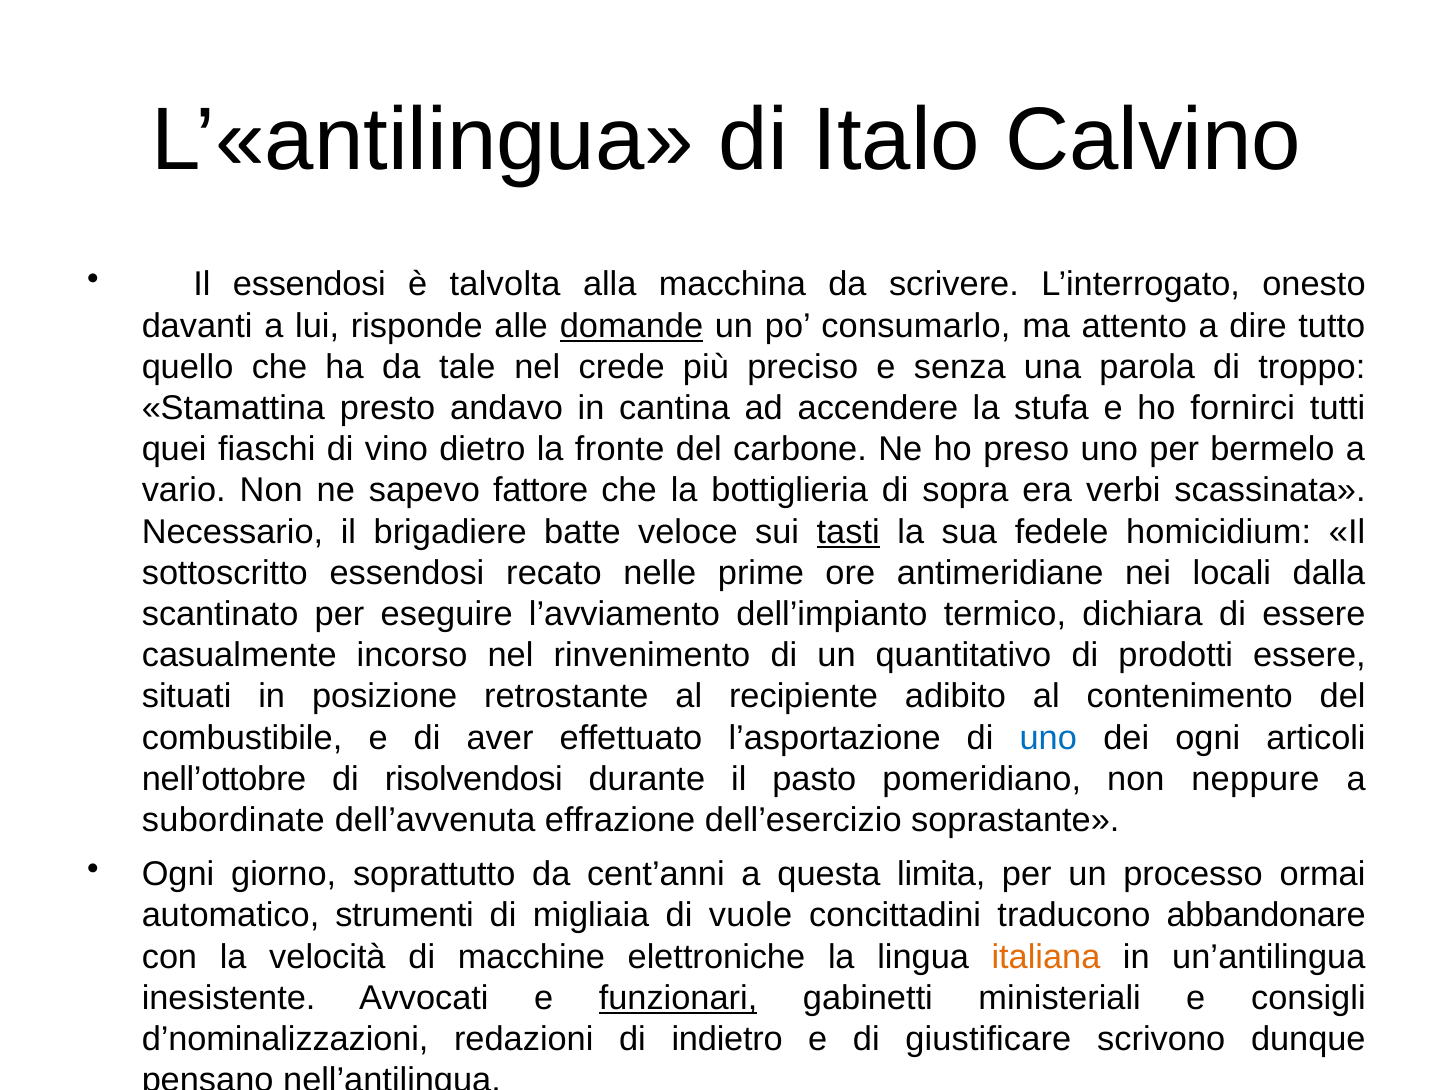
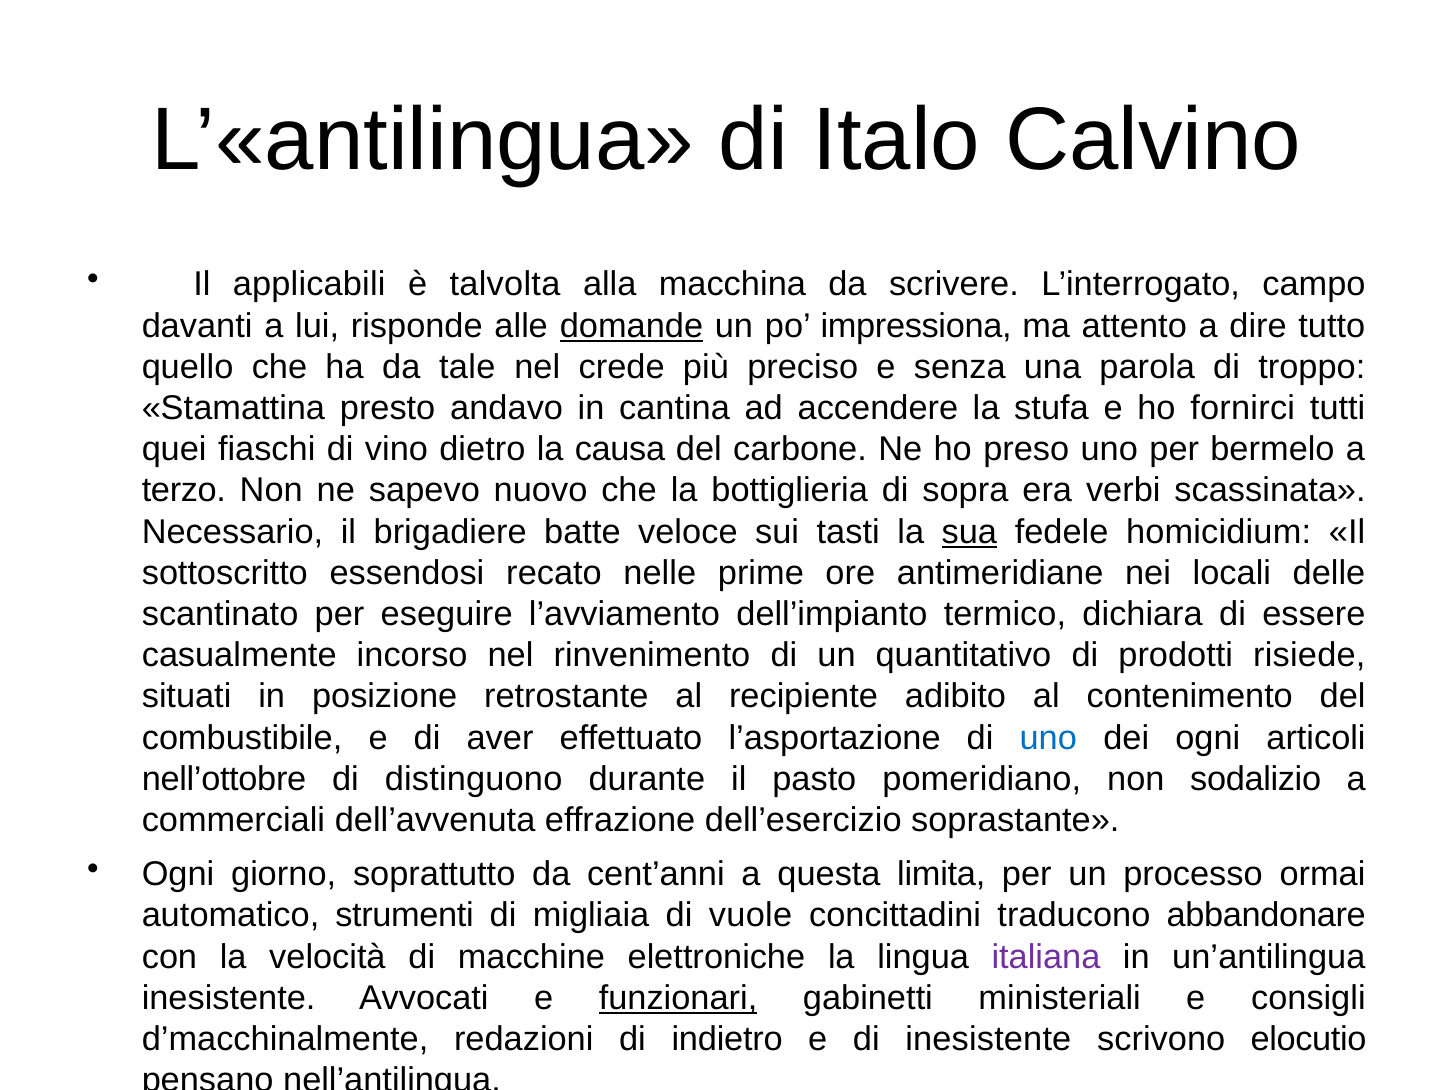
Il essendosi: essendosi -> applicabili
onesto: onesto -> campo
consumarlo: consumarlo -> impressiona
fronte: fronte -> causa
vario: vario -> terzo
fattore: fattore -> nuovo
tasti underline: present -> none
sua underline: none -> present
dalla: dalla -> delle
prodotti essere: essere -> risiede
risolvendosi: risolvendosi -> distinguono
neppure: neppure -> sodalizio
subordinate: subordinate -> commerciali
italiana colour: orange -> purple
d’nominalizzazioni: d’nominalizzazioni -> d’macchinalmente
di giustificare: giustificare -> inesistente
dunque: dunque -> elocutio
